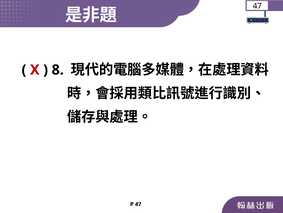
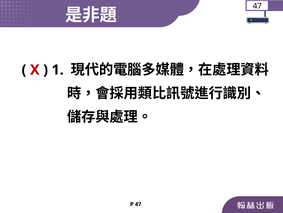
8: 8 -> 1
